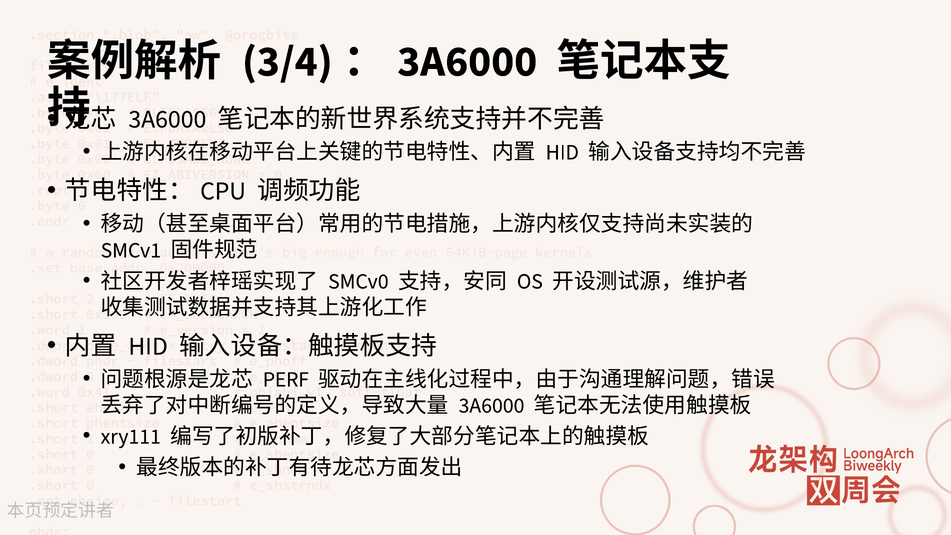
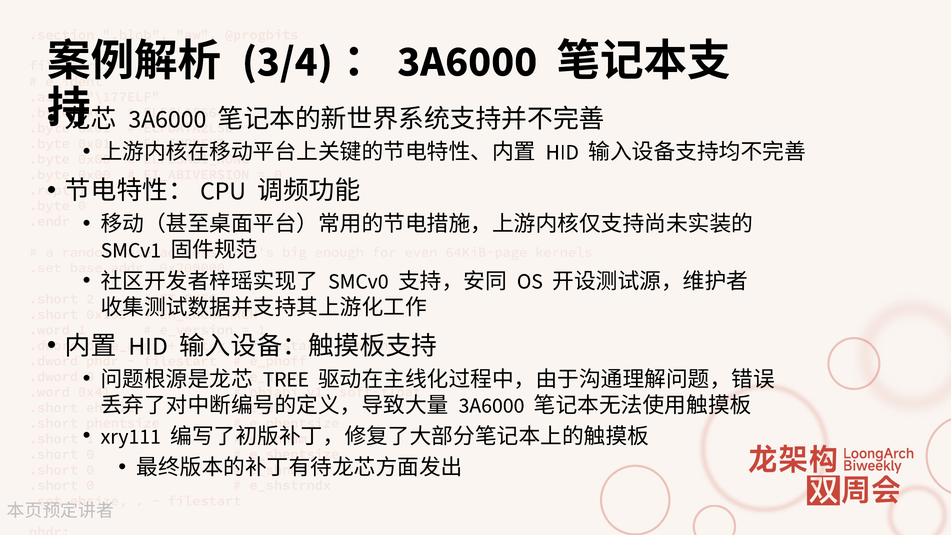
PERF: PERF -> TREE
